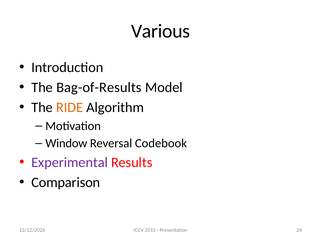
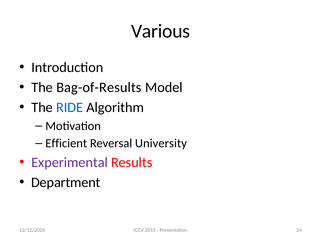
RIDE colour: orange -> blue
Window: Window -> Efficient
Codebook: Codebook -> University
Comparison: Comparison -> Department
